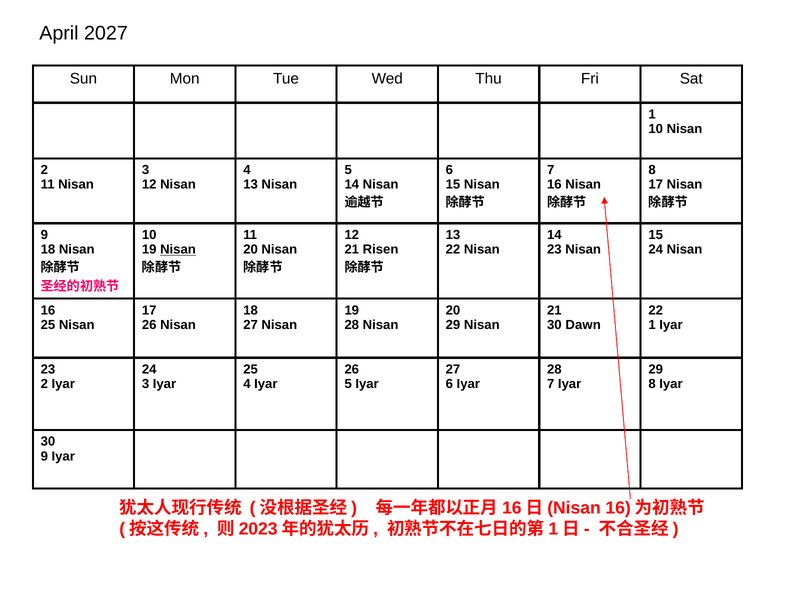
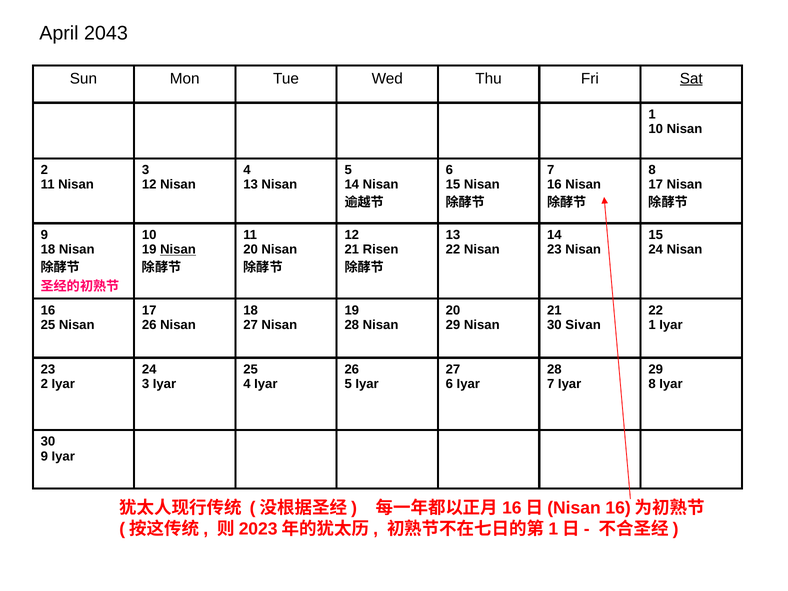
2027: 2027 -> 2043
Sat underline: none -> present
Dawn: Dawn -> Sivan
